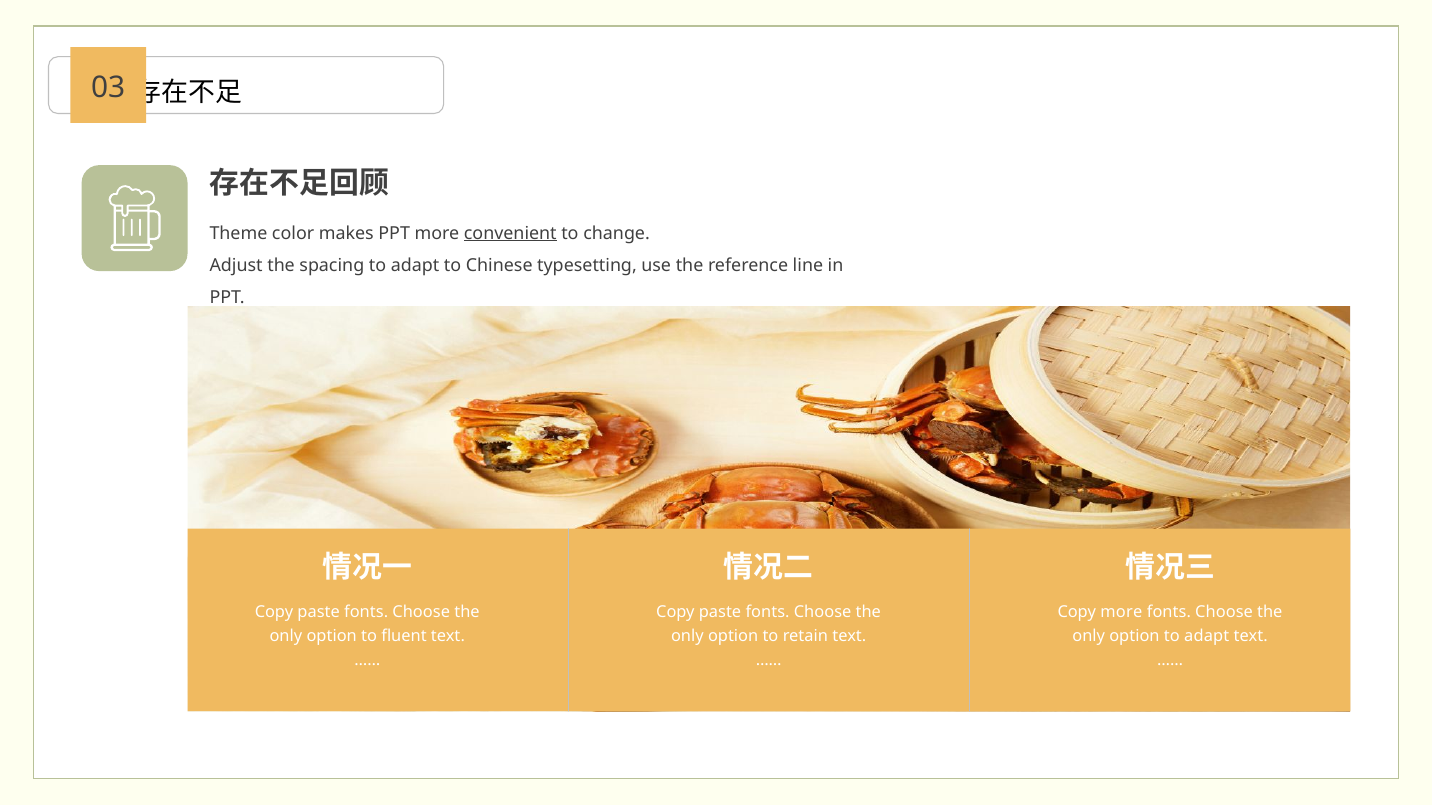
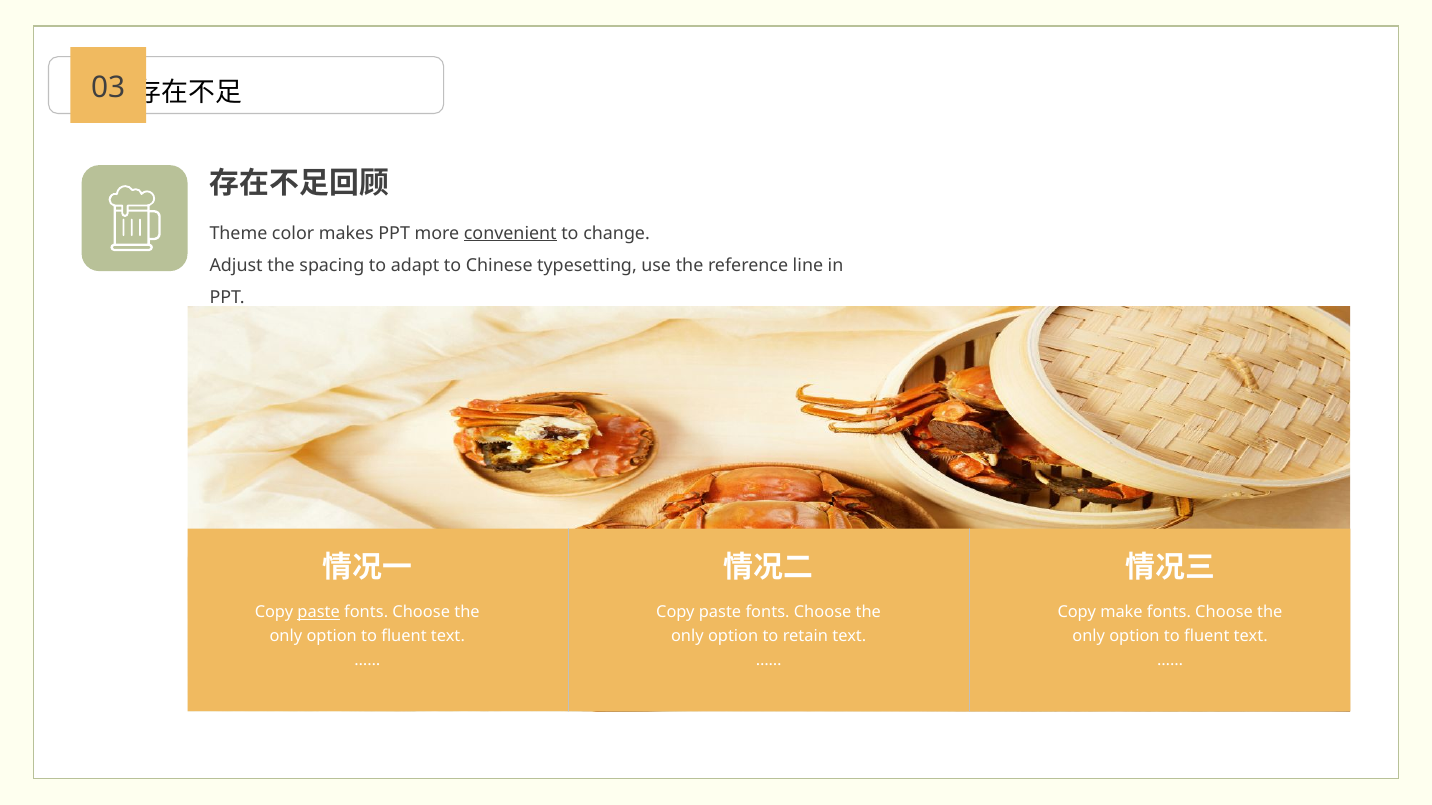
paste at (319, 613) underline: none -> present
Copy more: more -> make
adapt at (1207, 636): adapt -> fluent
